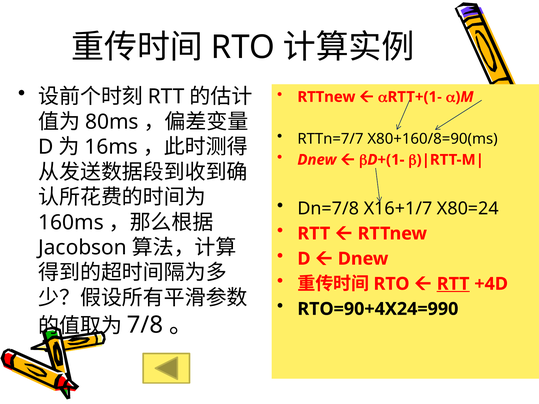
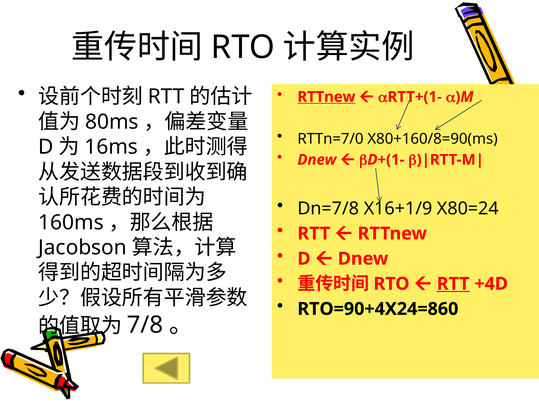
RTTnew at (326, 97) underline: none -> present
RTTn=7/7: RTTn=7/7 -> RTTn=7/0
X16+1/7: X16+1/7 -> X16+1/9
RTO=90+4X24=990: RTO=90+4X24=990 -> RTO=90+4X24=860
